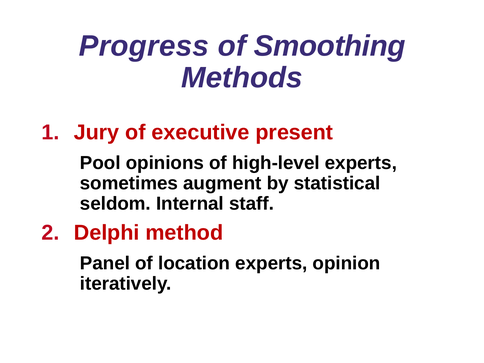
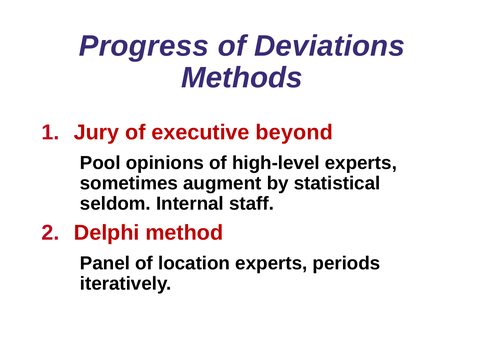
Smoothing: Smoothing -> Deviations
present: present -> beyond
opinion: opinion -> periods
